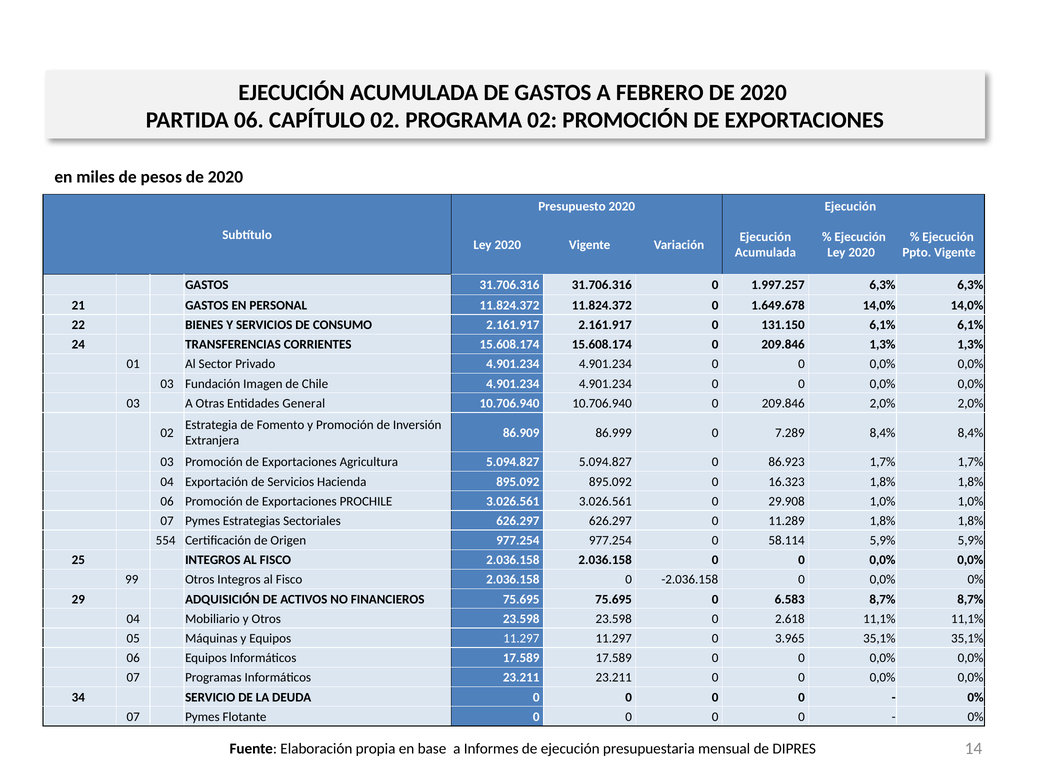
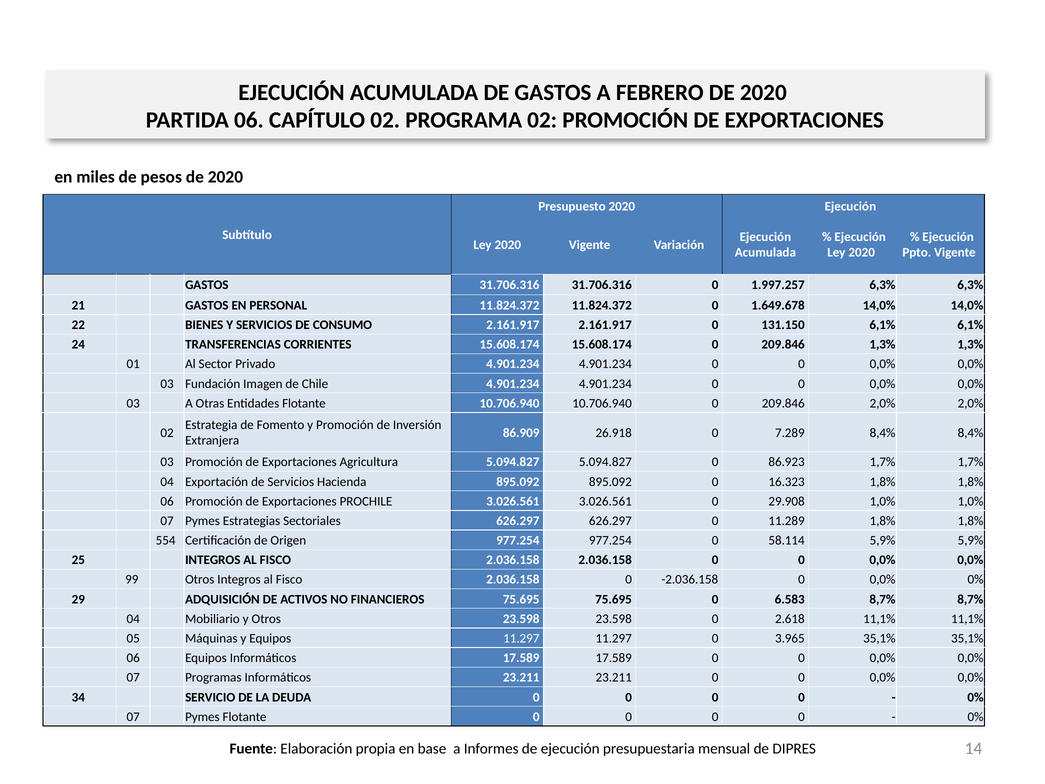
Entidades General: General -> Flotante
86.999: 86.999 -> 26.918
